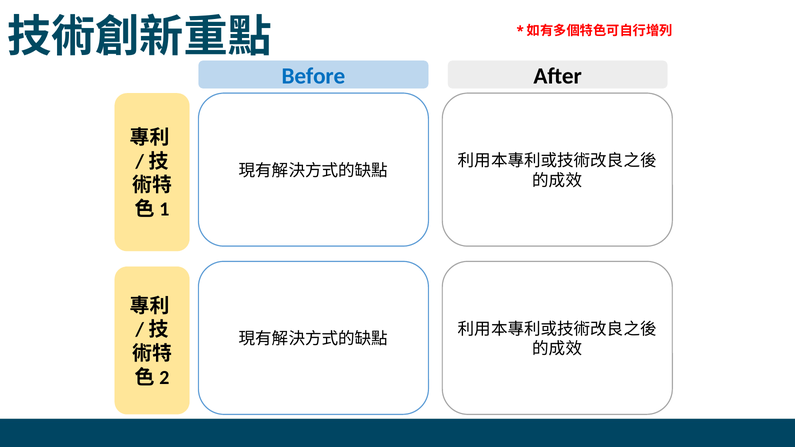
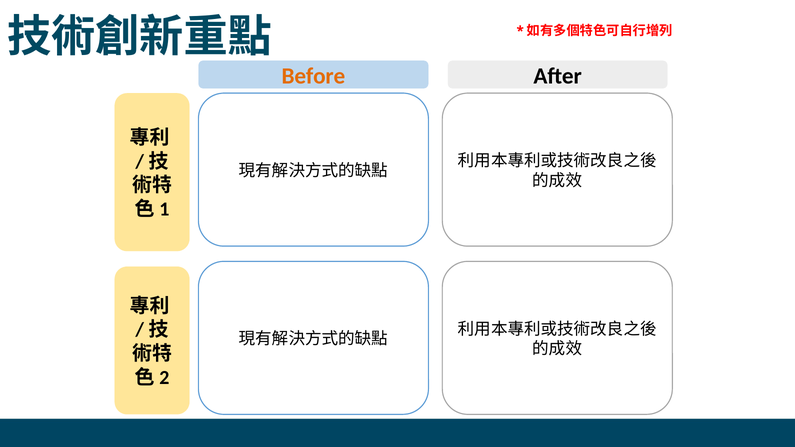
Before colour: blue -> orange
